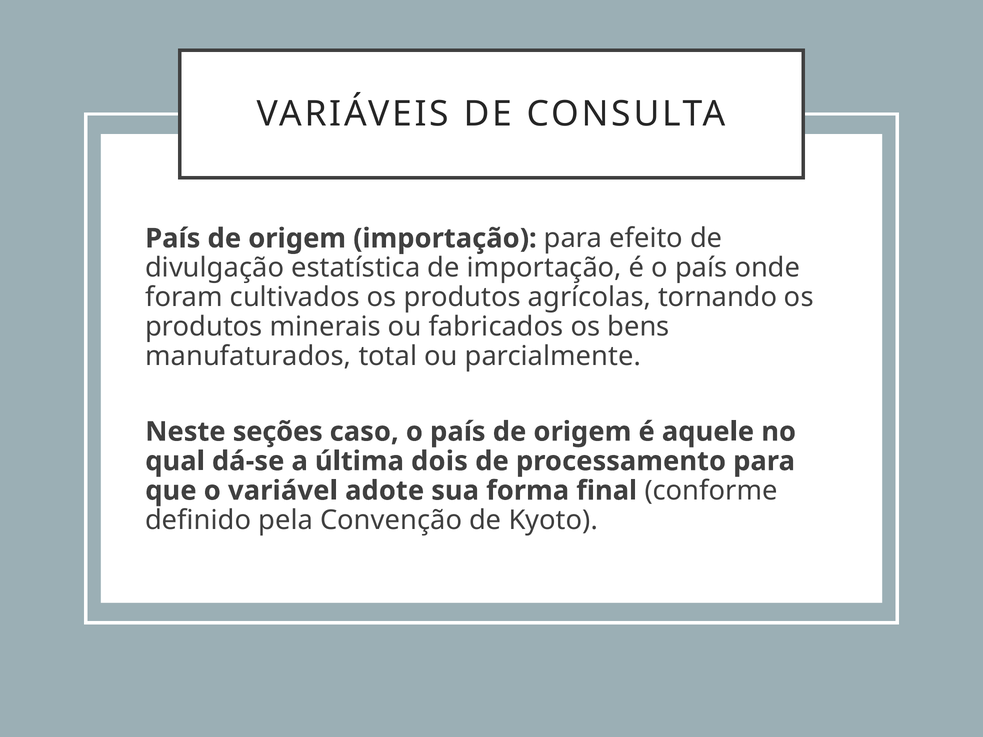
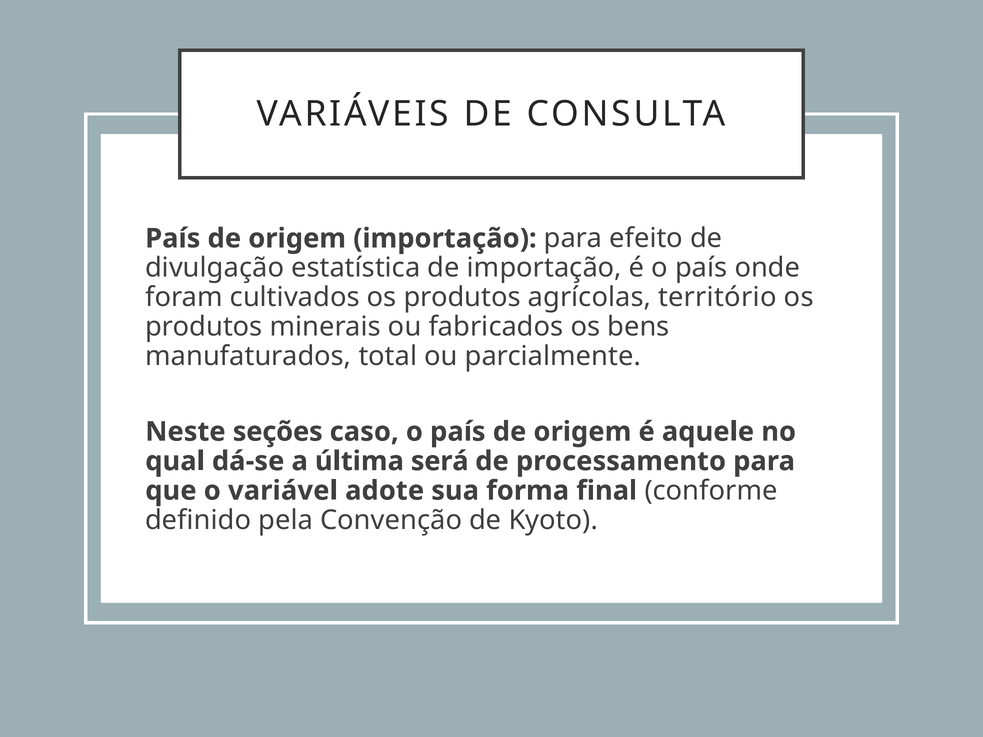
tornando: tornando -> território
dois: dois -> será
